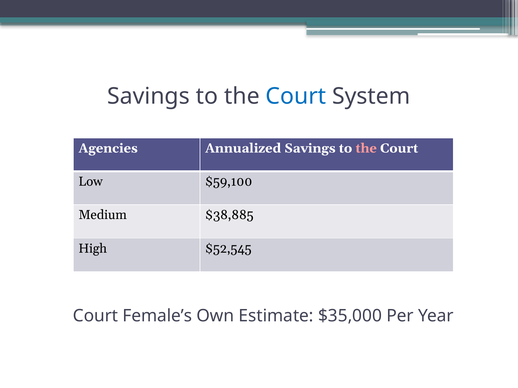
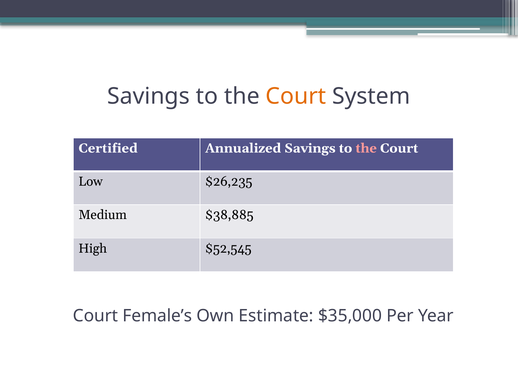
Court at (296, 96) colour: blue -> orange
Agencies: Agencies -> Certified
$59,100: $59,100 -> $26,235
